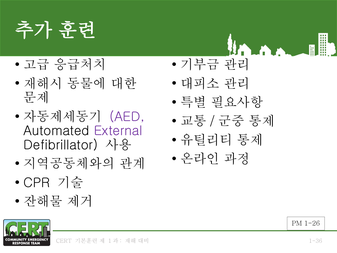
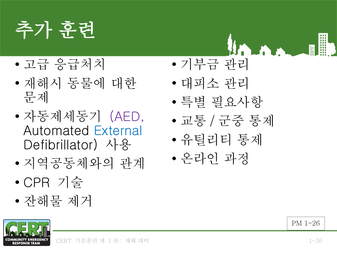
External colour: purple -> blue
